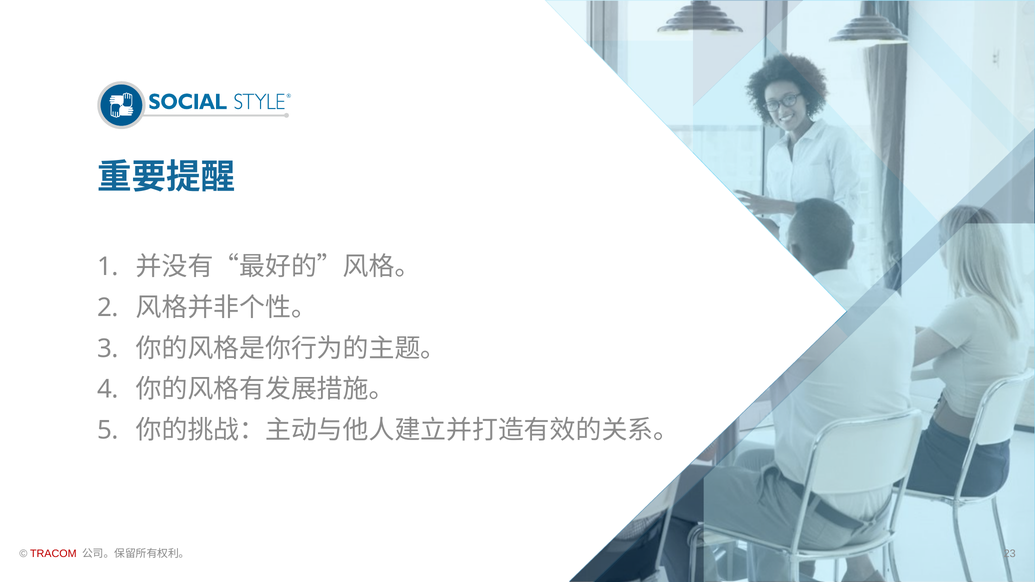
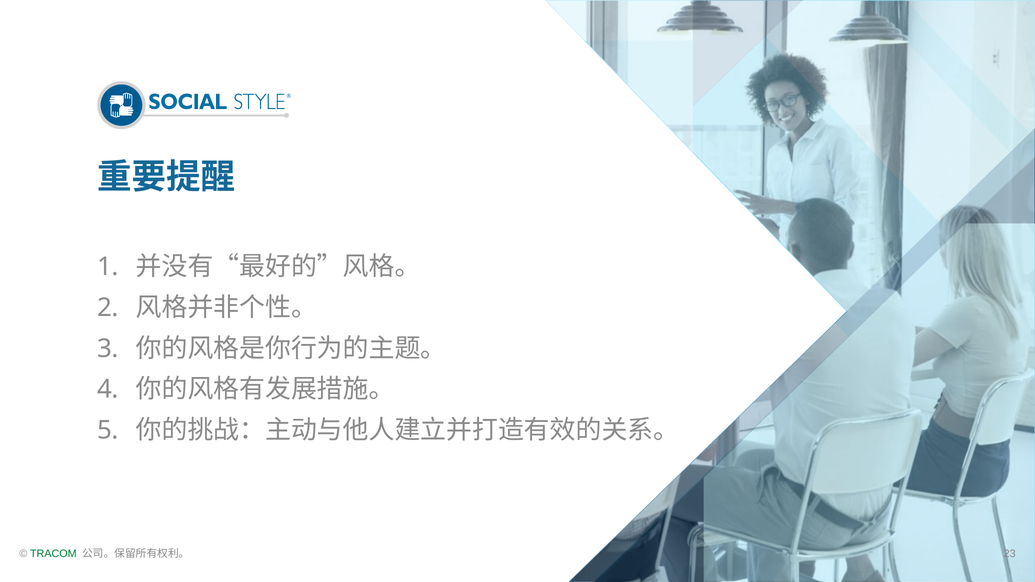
TRACOM colour: red -> green
